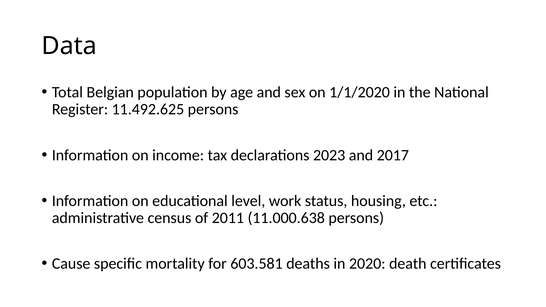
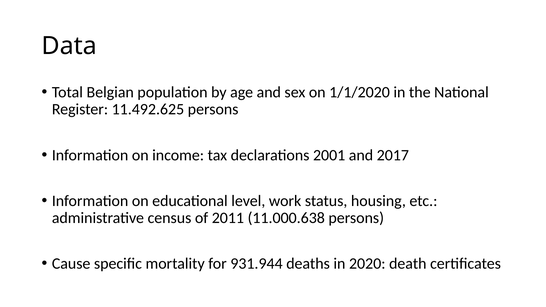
2023: 2023 -> 2001
603.581: 603.581 -> 931.944
